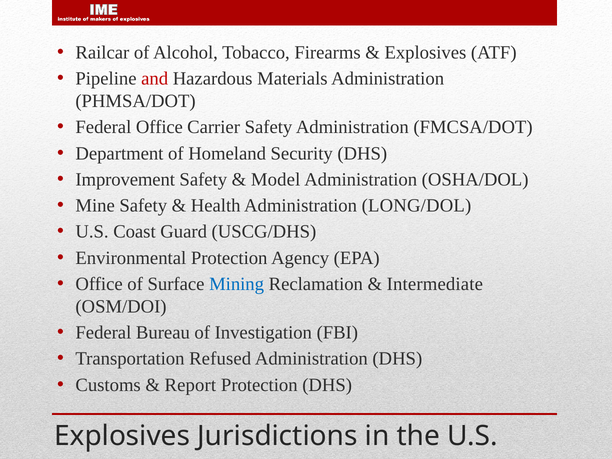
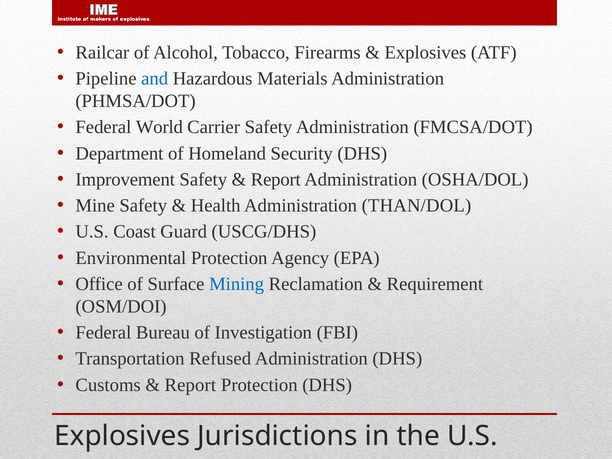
and colour: red -> blue
Federal Office: Office -> World
Model at (276, 180): Model -> Report
LONG/DOL: LONG/DOL -> THAN/DOL
Intermediate: Intermediate -> Requirement
